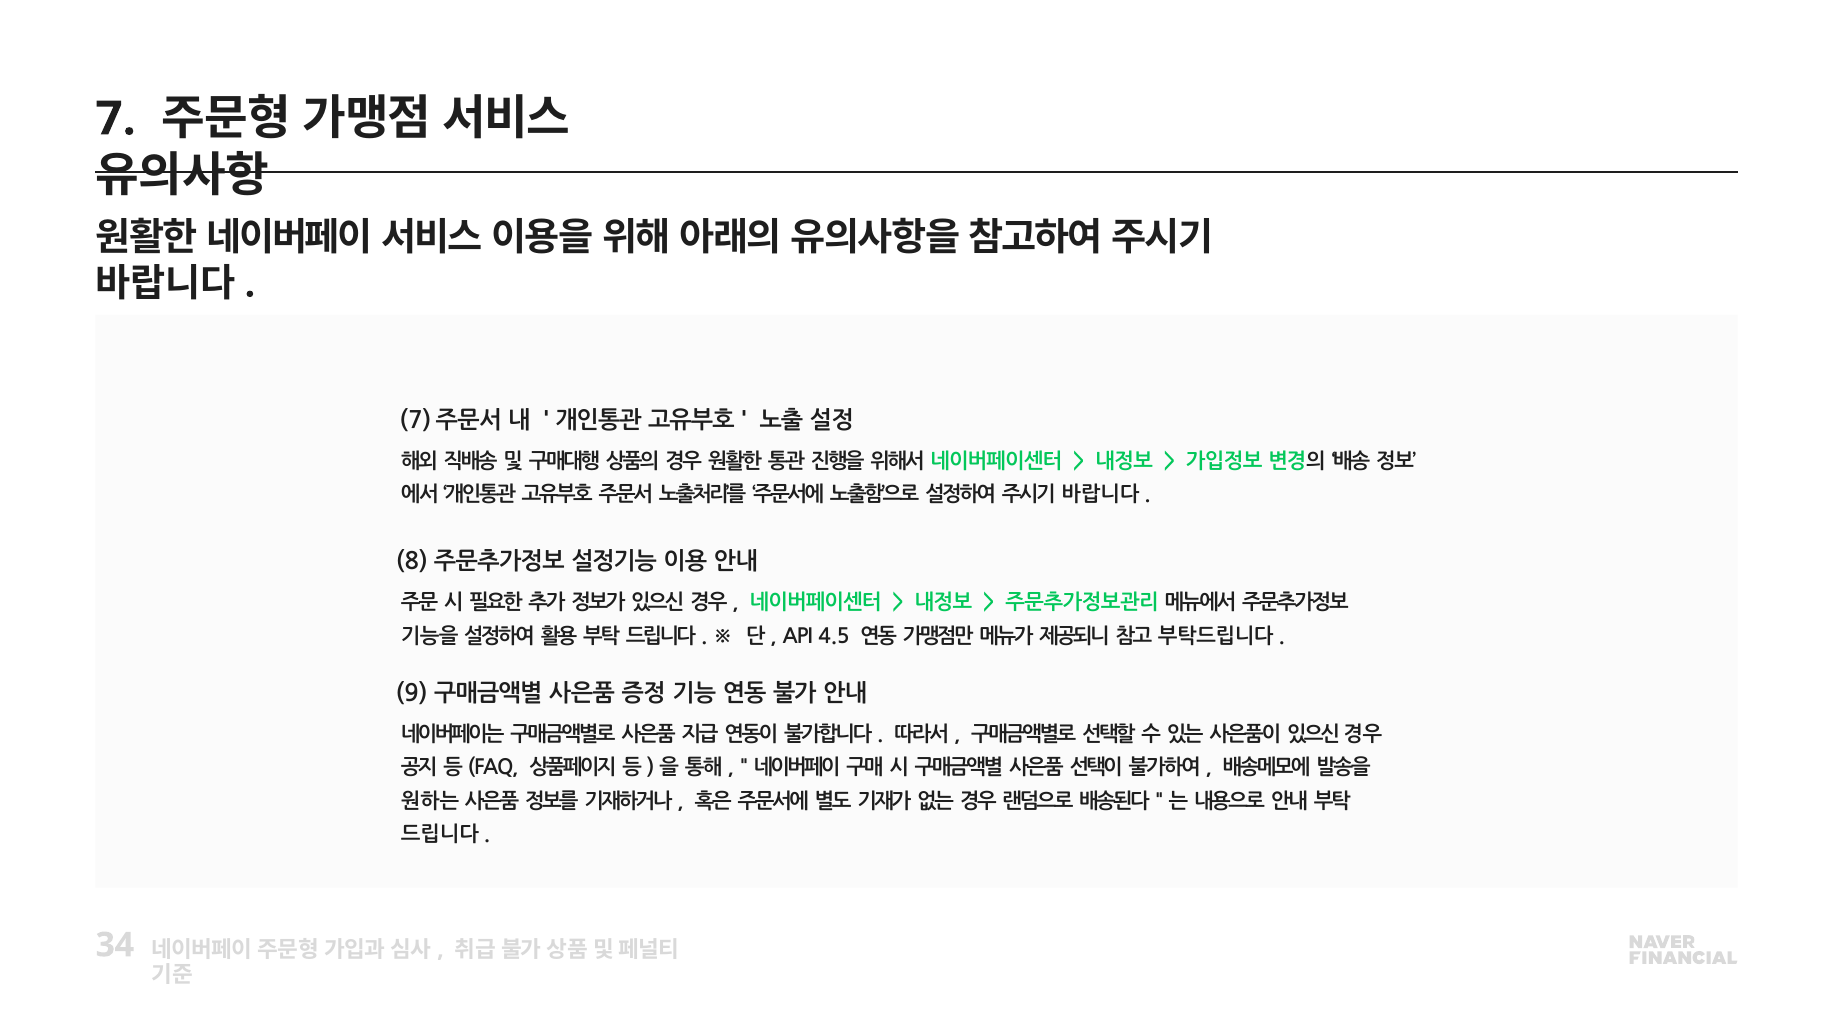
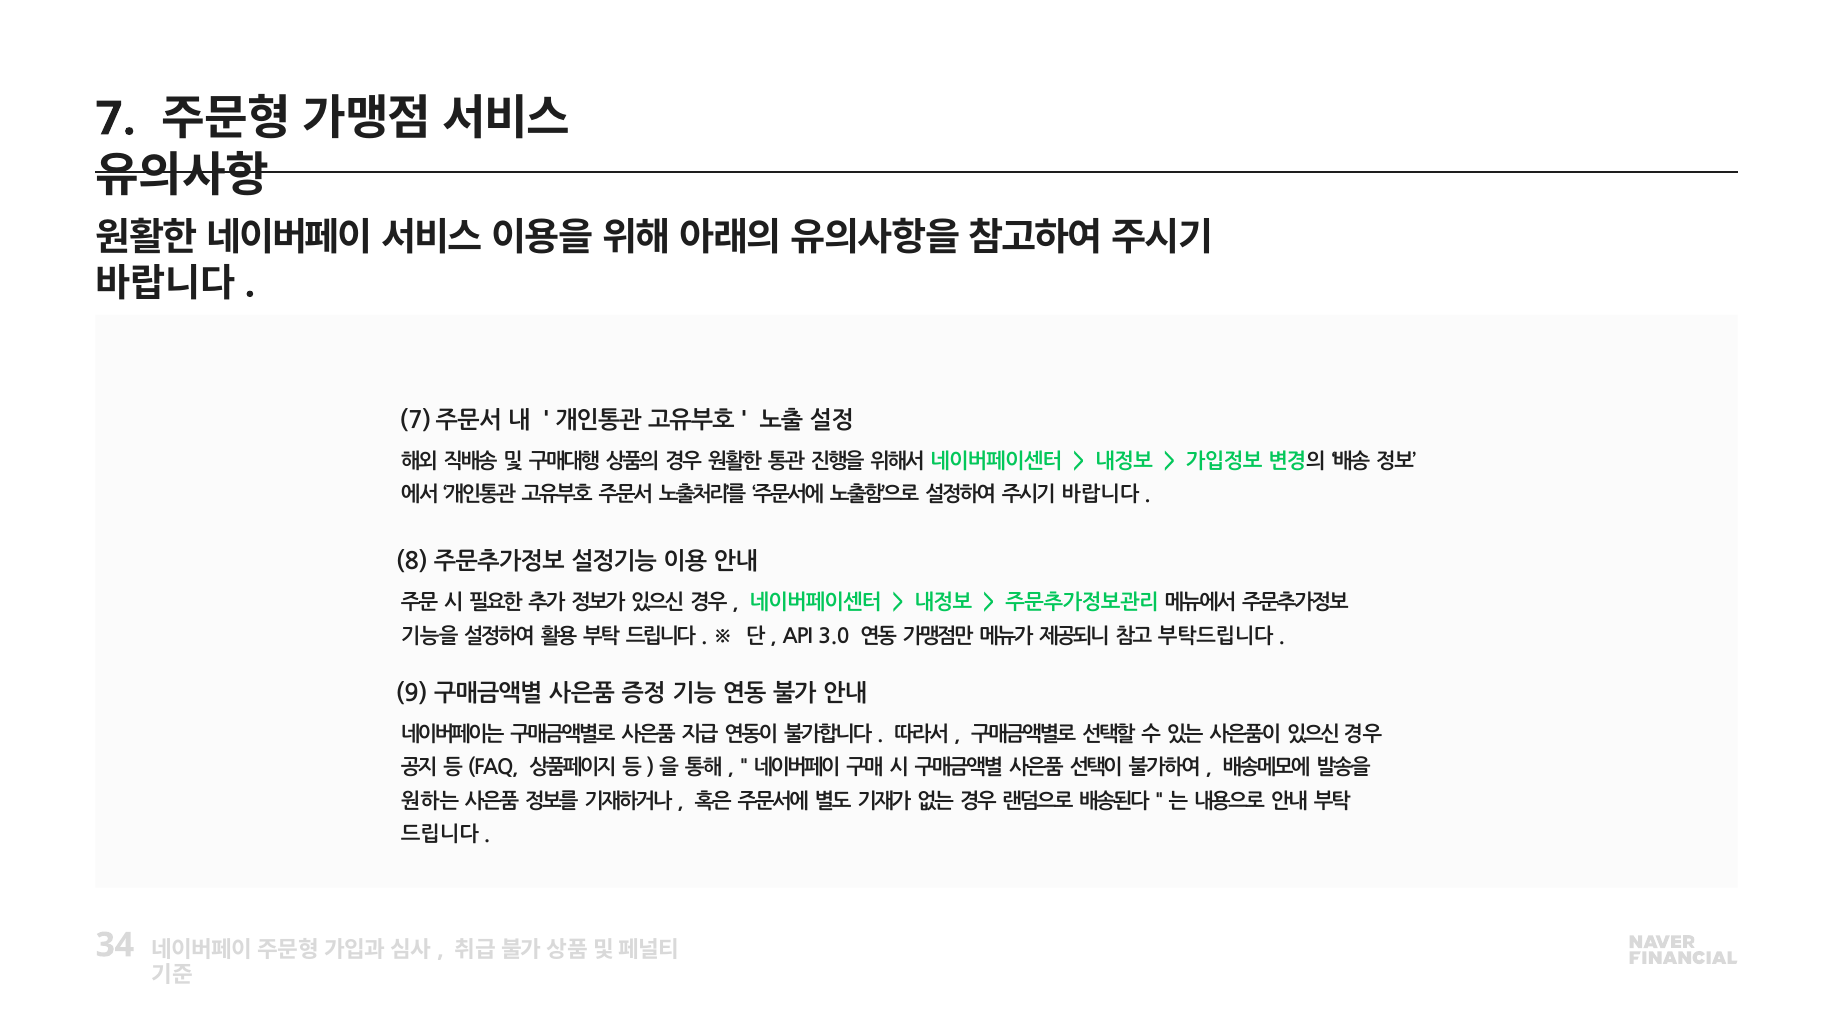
4.5: 4.5 -> 3.0
